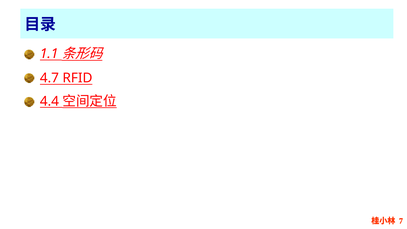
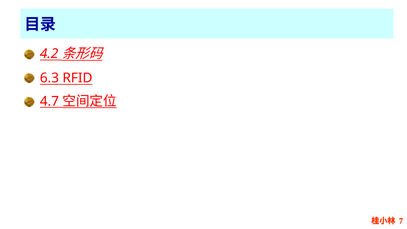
1.1: 1.1 -> 4.2
4.7: 4.7 -> 6.3
4.4: 4.4 -> 4.7
